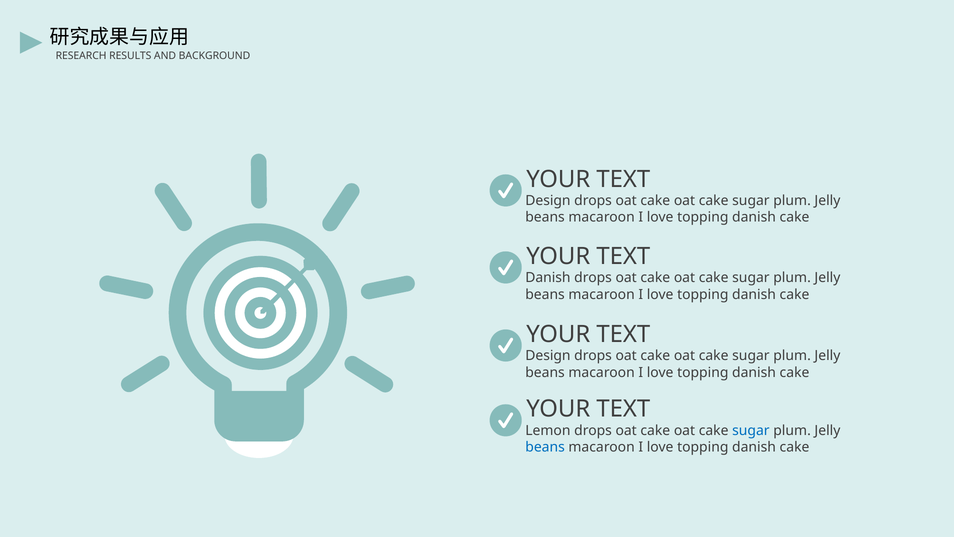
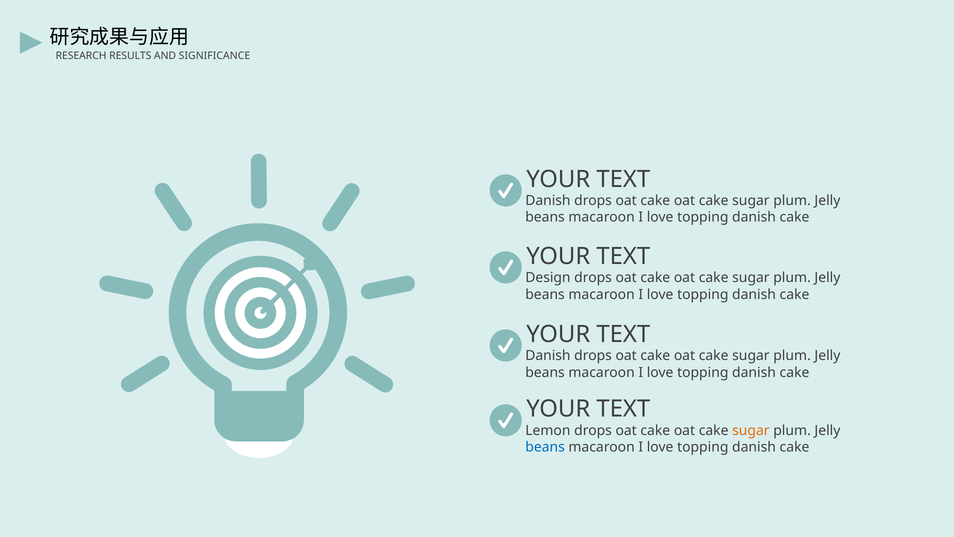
BACKGROUND: BACKGROUND -> SIGNIFICANCE
Design at (548, 201): Design -> Danish
Danish at (548, 277): Danish -> Design
Design at (548, 355): Design -> Danish
sugar at (751, 430) colour: blue -> orange
